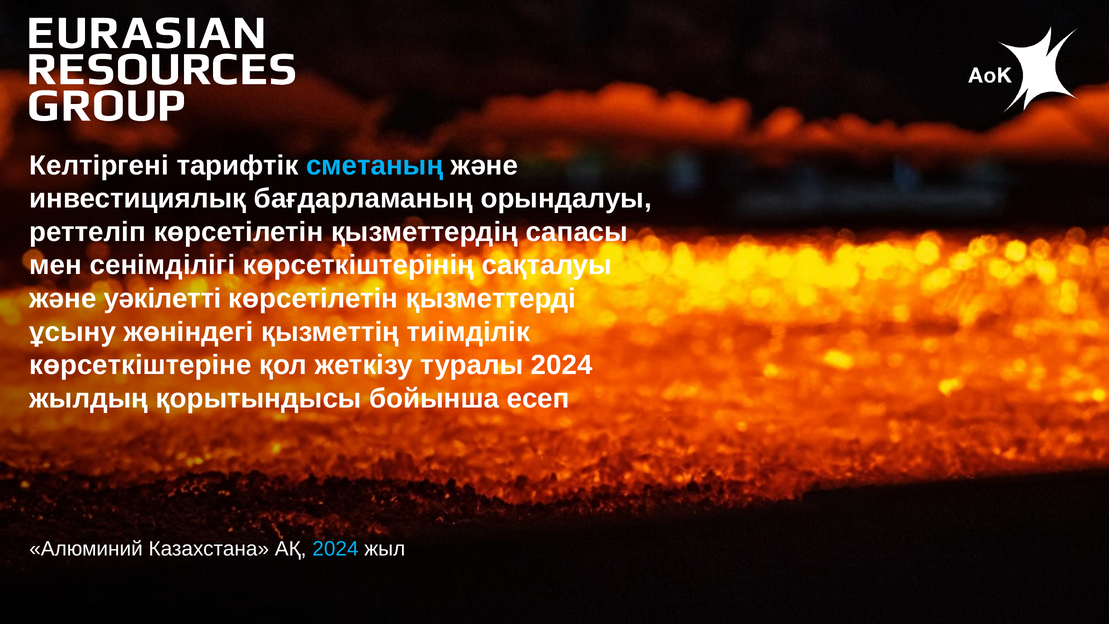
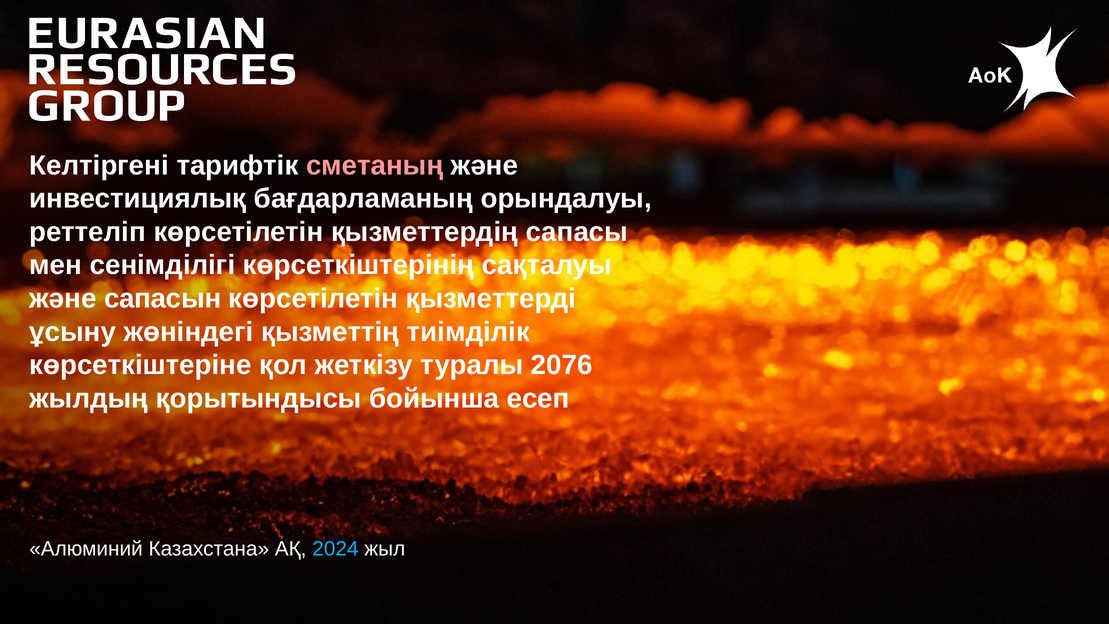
сметаның colour: light blue -> pink
уәкілетті: уәкілетті -> сапасын
туралы 2024: 2024 -> 2076
